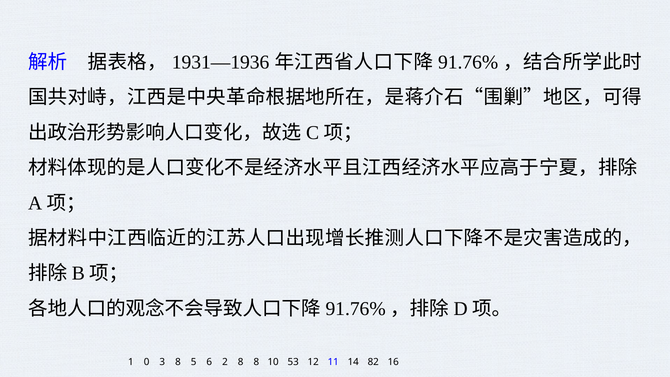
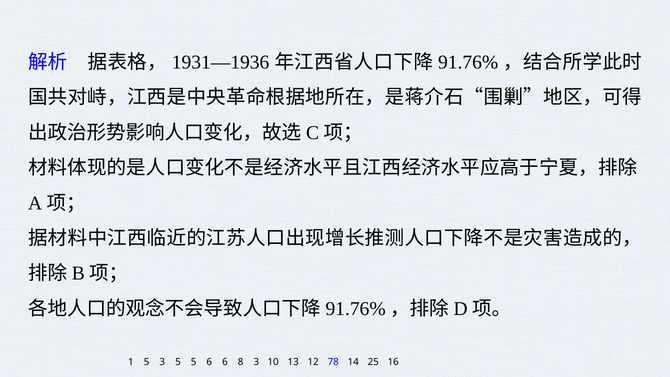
1 0: 0 -> 5
3 8: 8 -> 5
6 2: 2 -> 6
8 8: 8 -> 3
53: 53 -> 13
11: 11 -> 78
82: 82 -> 25
